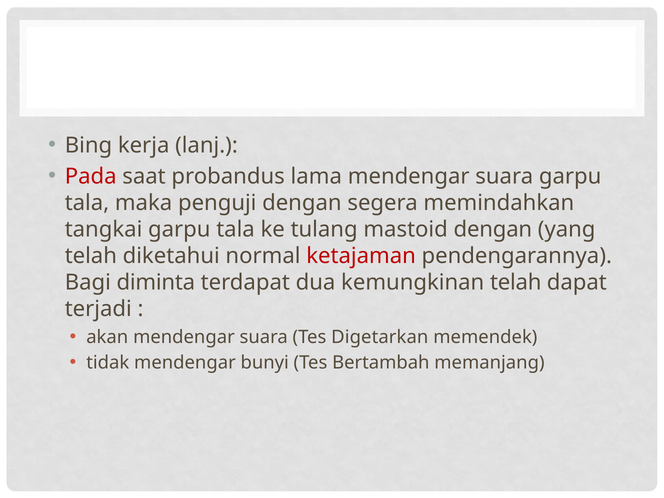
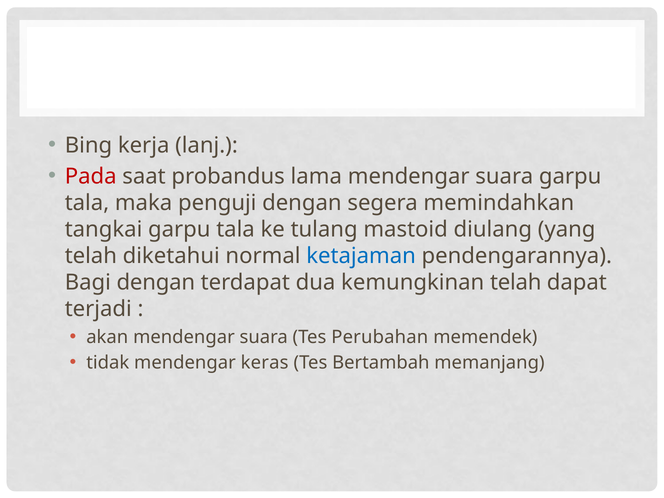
mastoid dengan: dengan -> diulang
ketajaman colour: red -> blue
Bagi diminta: diminta -> dengan
Digetarkan: Digetarkan -> Perubahan
bunyi: bunyi -> keras
